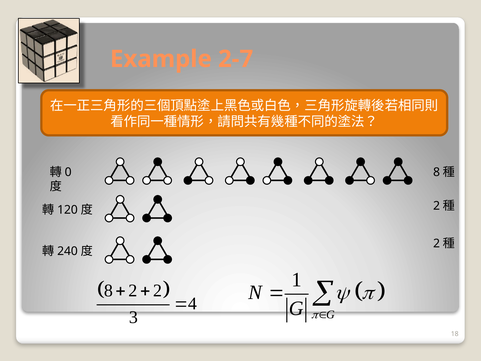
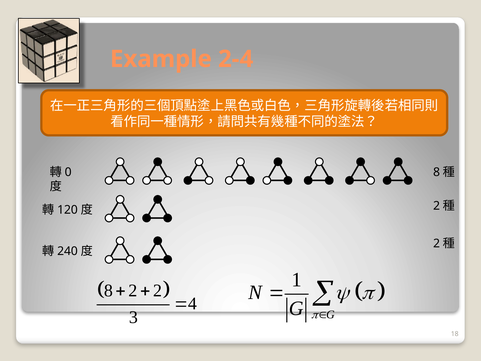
2-7: 2-7 -> 2-4
